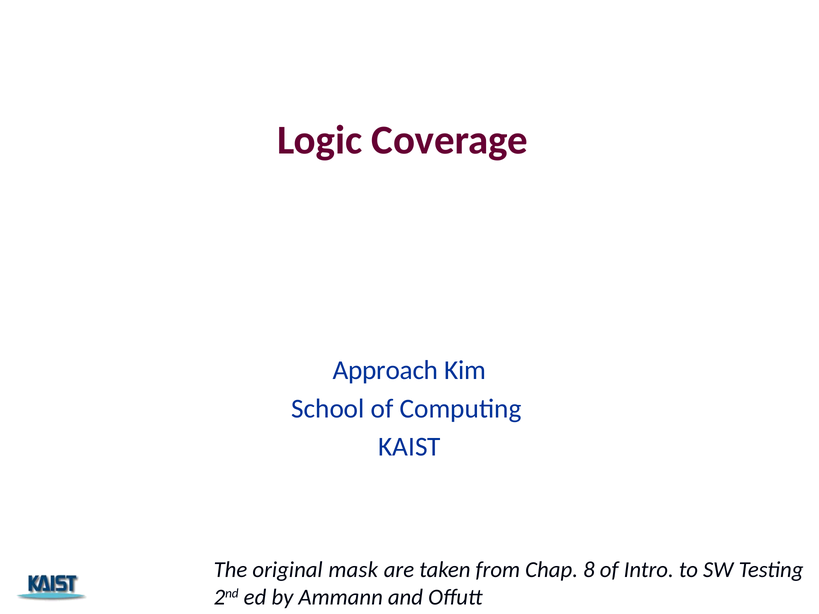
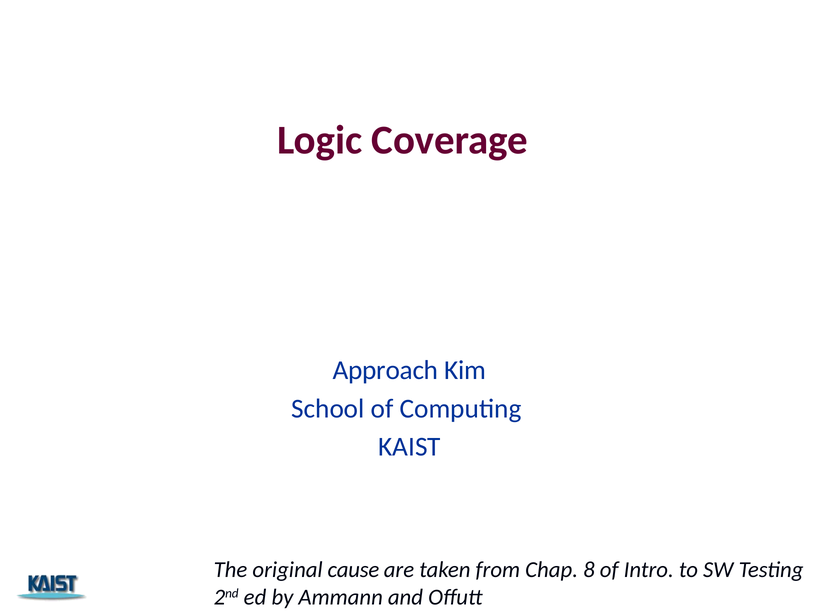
mask: mask -> cause
